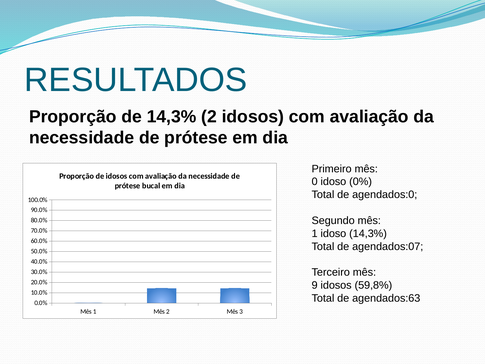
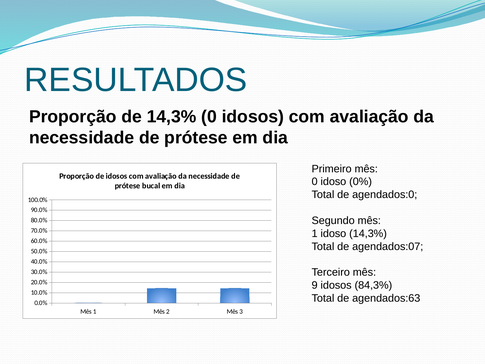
14,3% 2: 2 -> 0
59,8%: 59,8% -> 84,3%
